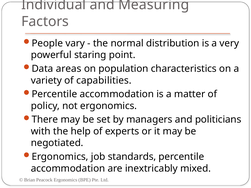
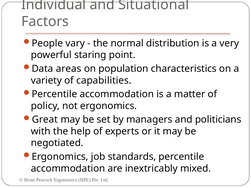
Measuring: Measuring -> Situational
There: There -> Great
